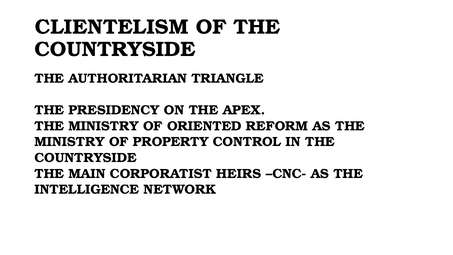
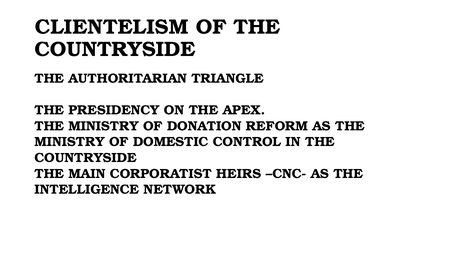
ORIENTED: ORIENTED -> DONATION
PROPERTY: PROPERTY -> DOMESTIC
